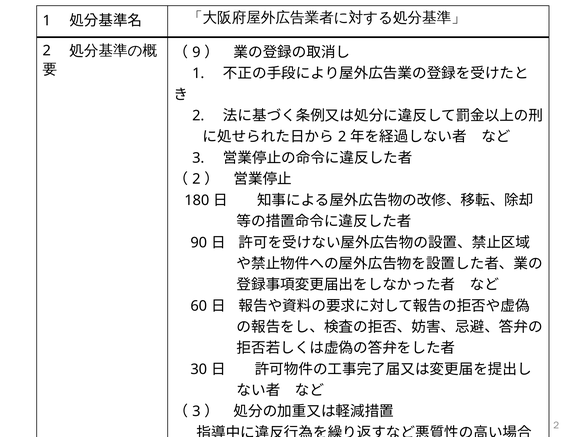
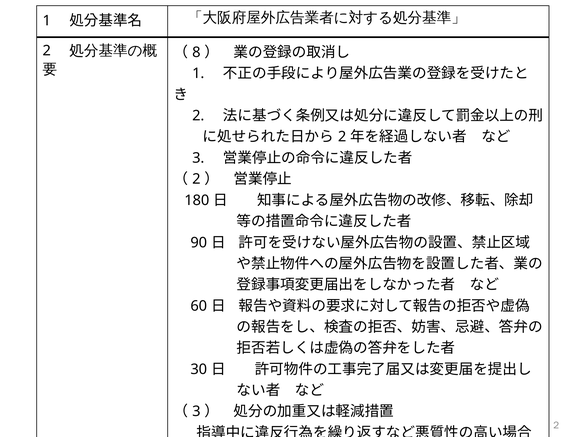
9: 9 -> 8
